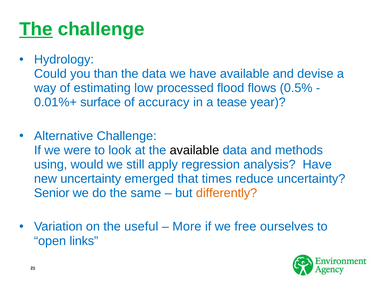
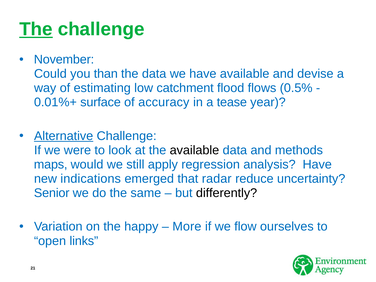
Hydrology: Hydrology -> November
processed: processed -> catchment
Alternative underline: none -> present
using: using -> maps
new uncertainty: uncertainty -> indications
times: times -> radar
differently colour: orange -> black
useful: useful -> happy
free: free -> flow
